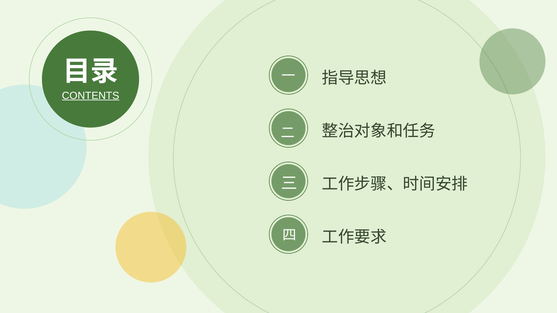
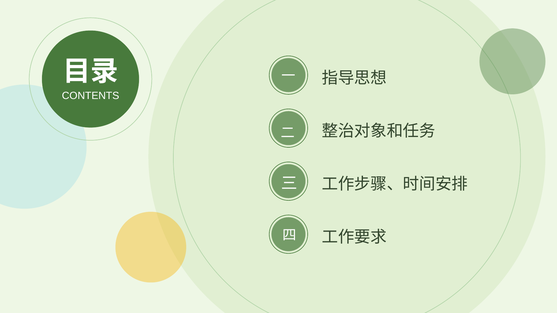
CONTENTS underline: present -> none
